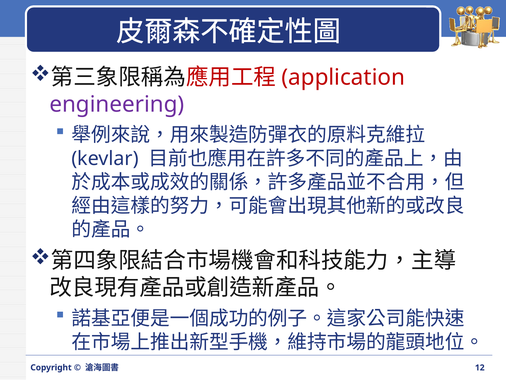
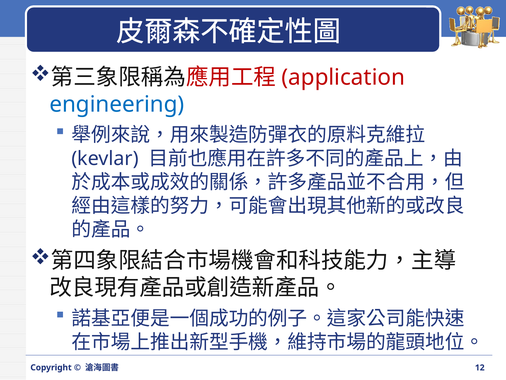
engineering colour: purple -> blue
